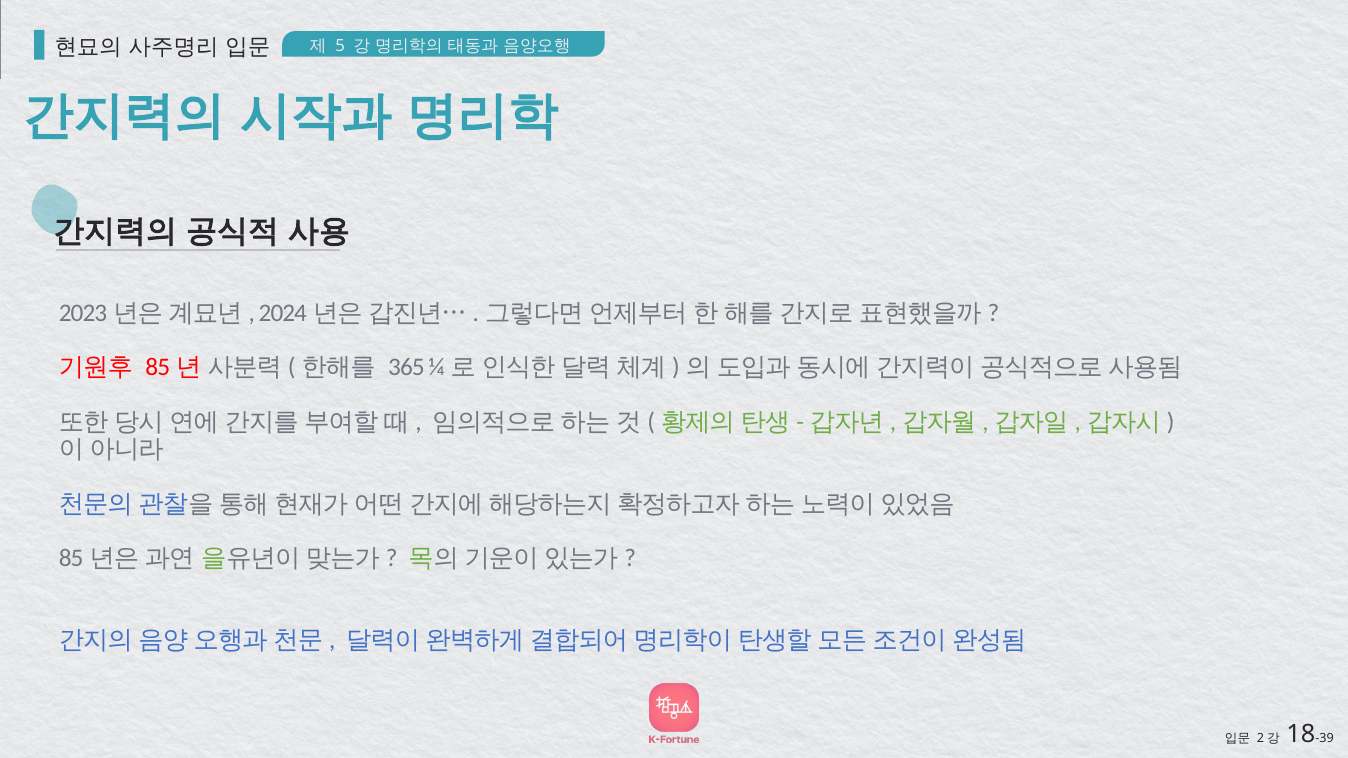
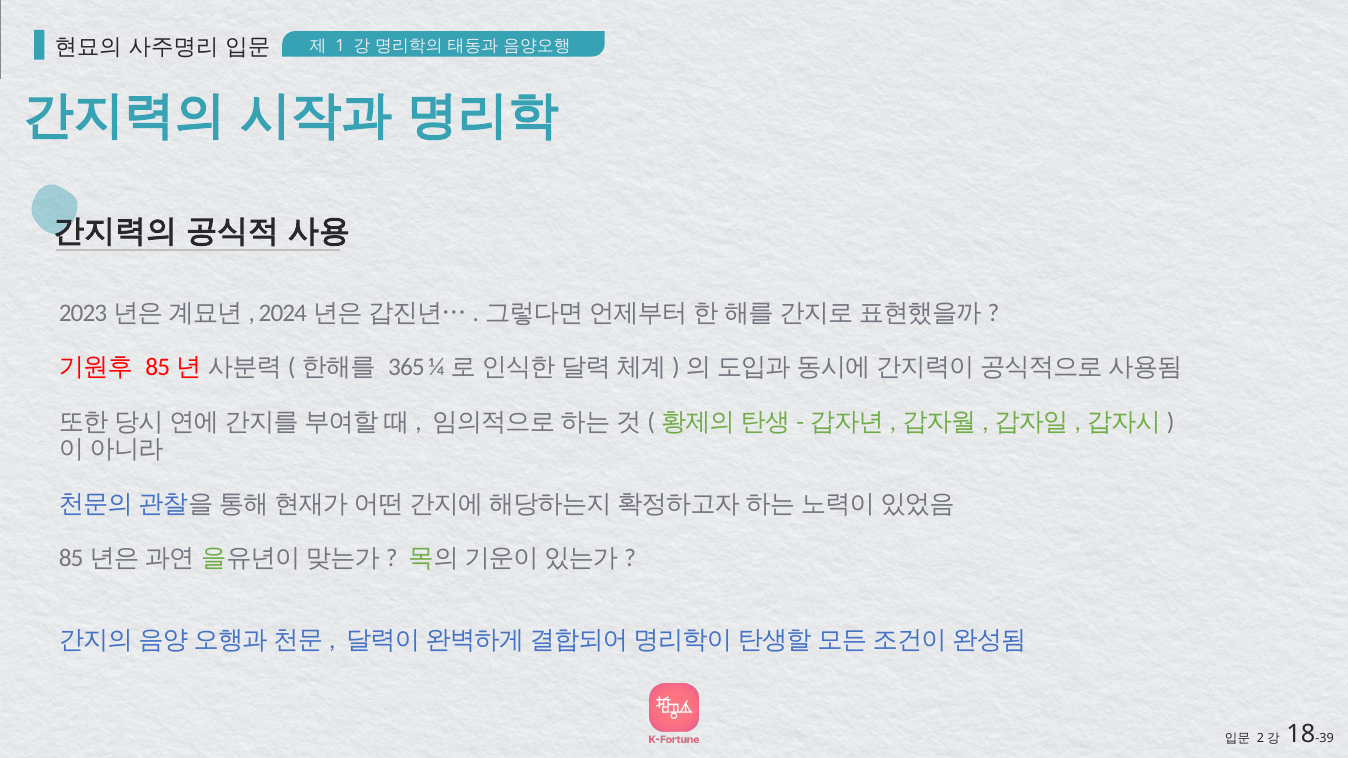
5: 5 -> 1
